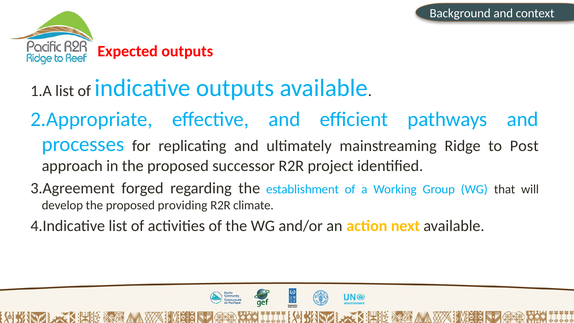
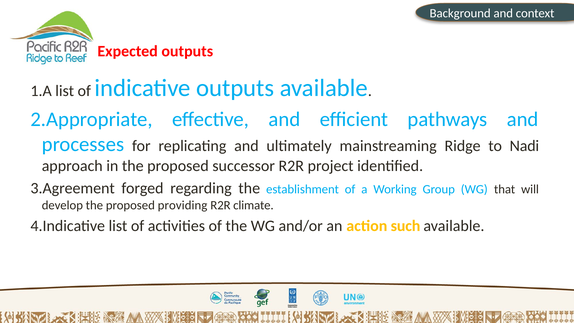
Post: Post -> Nadi
next: next -> such
